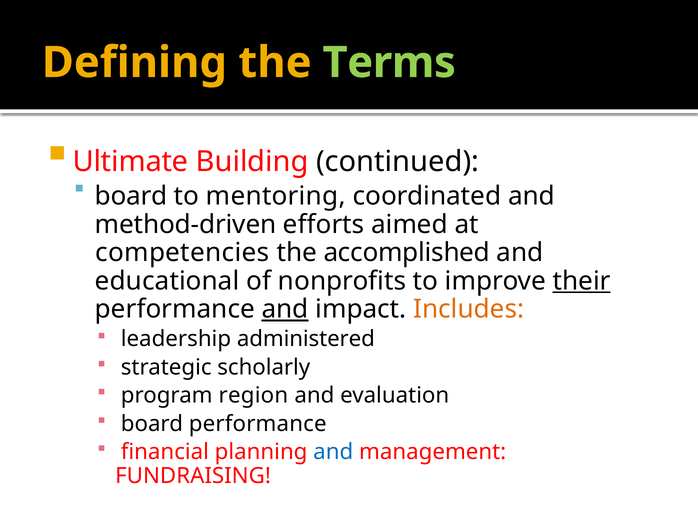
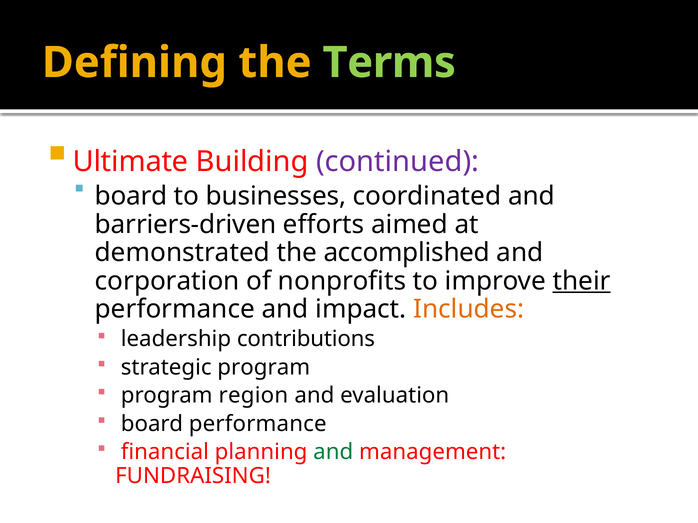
continued colour: black -> purple
mentoring: mentoring -> businesses
method-driven: method-driven -> barriers-driven
competencies: competencies -> demonstrated
educational: educational -> corporation
and at (285, 310) underline: present -> none
administered: administered -> contributions
strategic scholarly: scholarly -> program
and at (333, 452) colour: blue -> green
